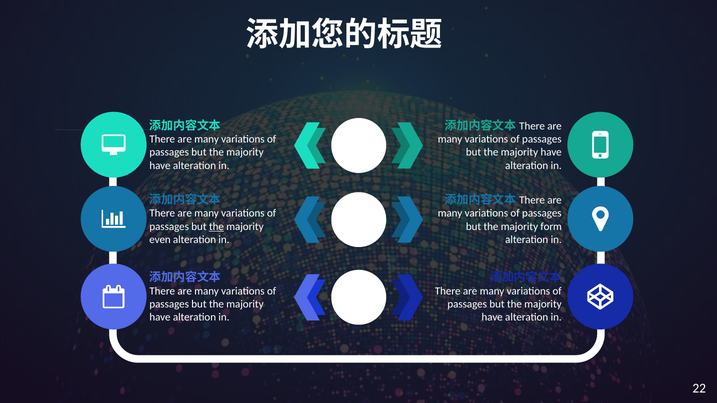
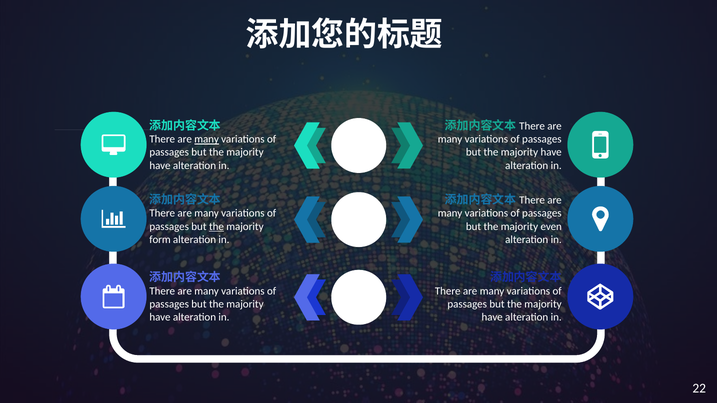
many at (207, 139) underline: none -> present
form: form -> even
even: even -> form
